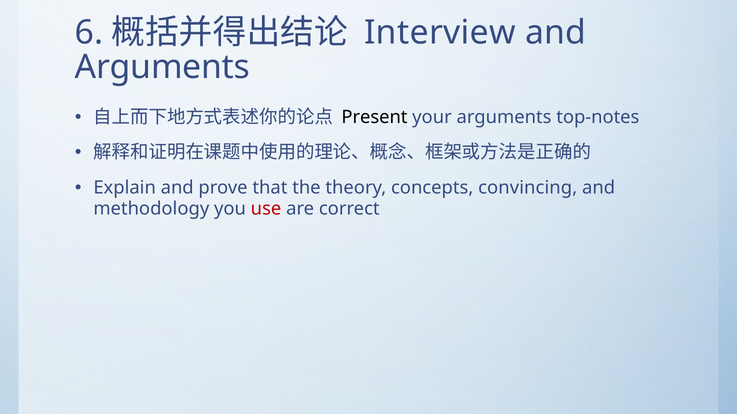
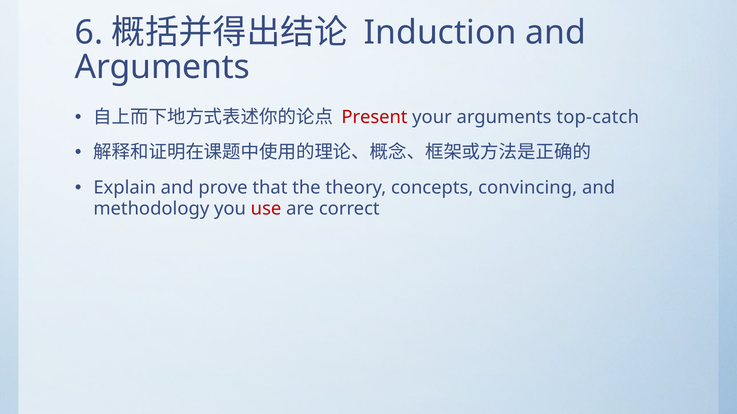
Interview: Interview -> Induction
Present colour: black -> red
top-notes: top-notes -> top-catch
